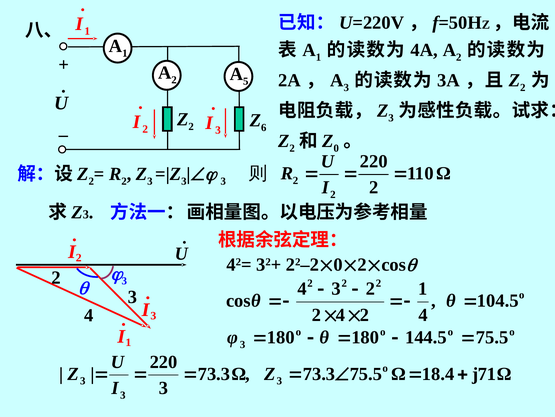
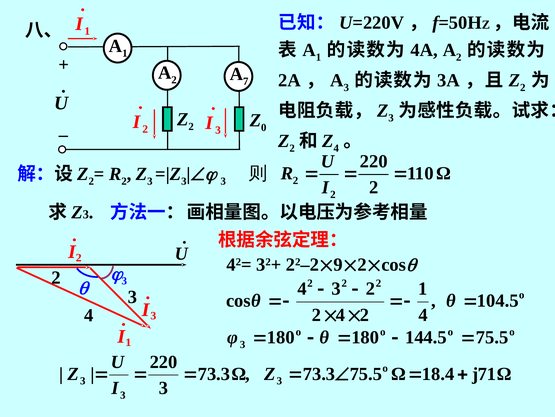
5 at (246, 81): 5 -> 7
6: 6 -> 0
0 at (336, 148): 0 -> 4
0 at (338, 264): 0 -> 9
